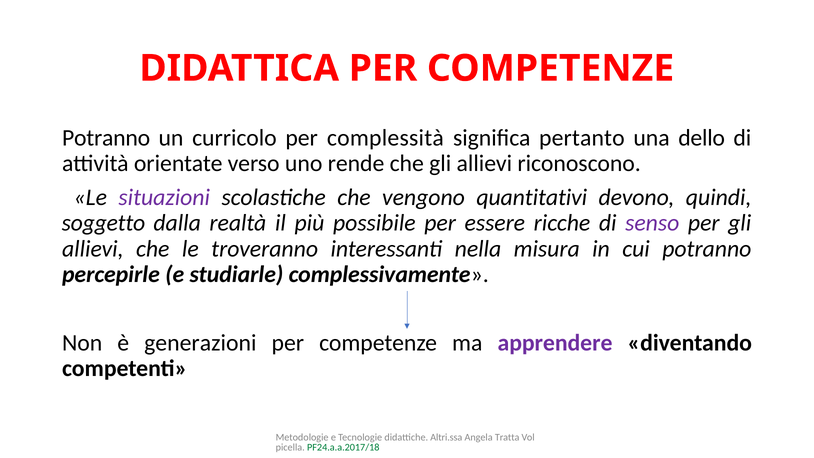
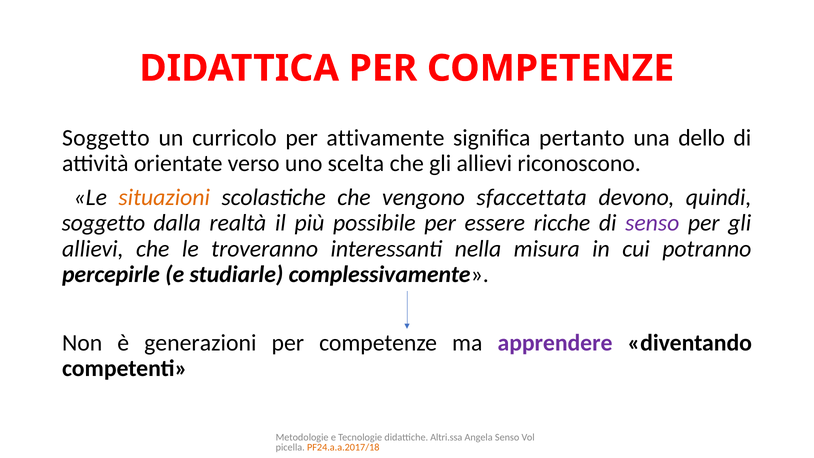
Potranno at (106, 138): Potranno -> Soggetto
complessità: complessità -> attivamente
rende: rende -> scelta
situazioni colour: purple -> orange
quantitativi: quantitativi -> sfaccettata
Angela Tratta: Tratta -> Senso
PF24.a.a.2017/18 colour: green -> orange
